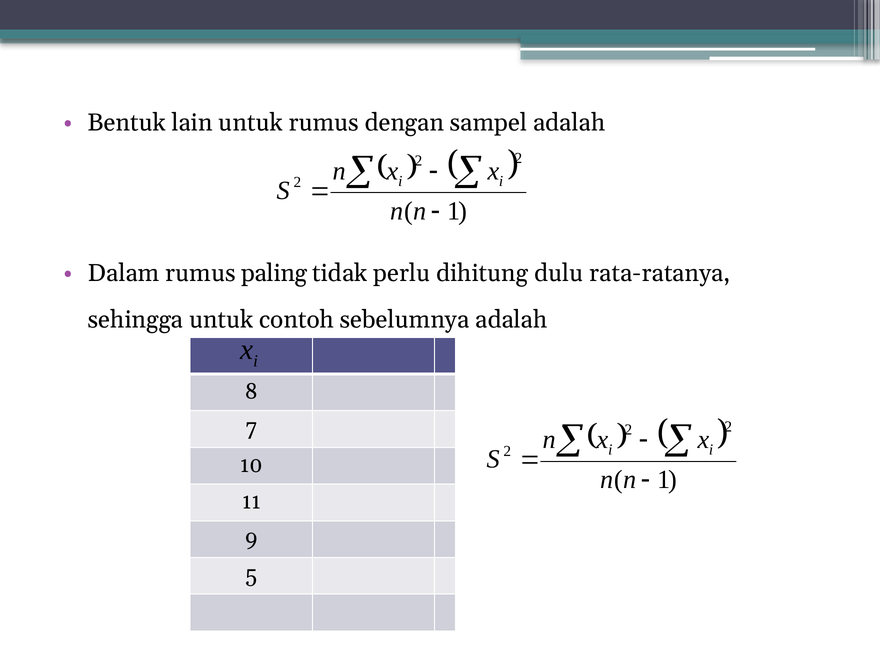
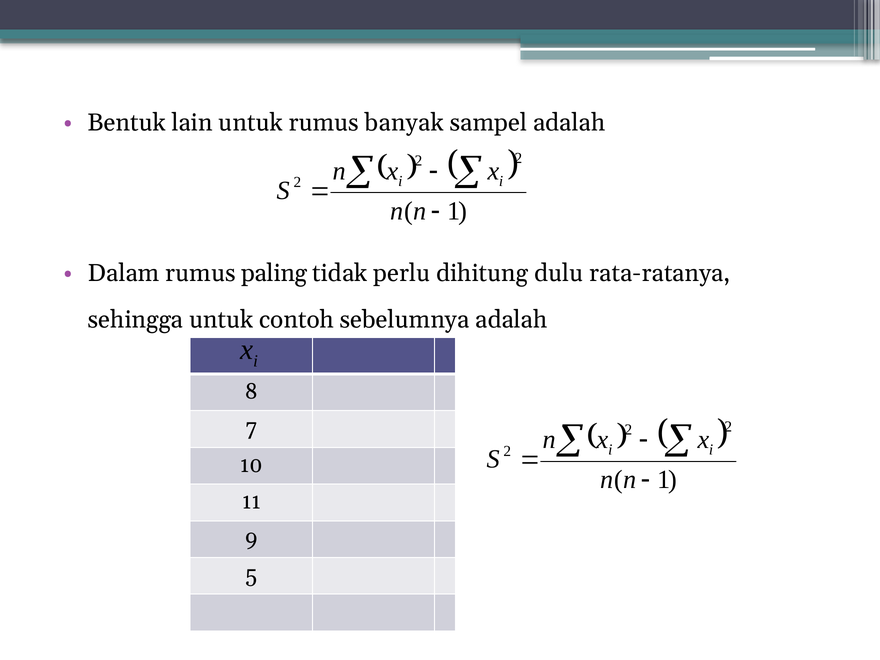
dengan: dengan -> banyak
